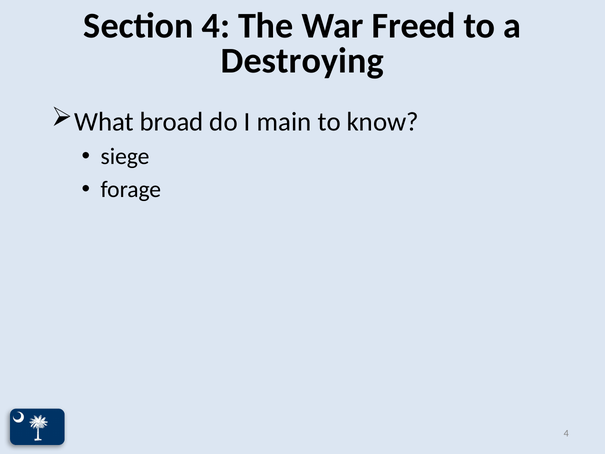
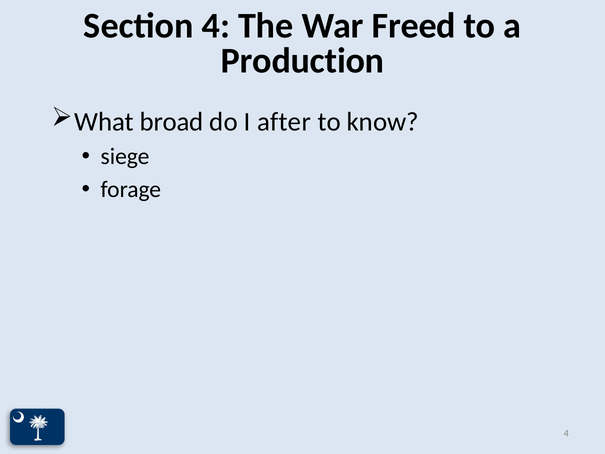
Destroying: Destroying -> Production
main: main -> after
